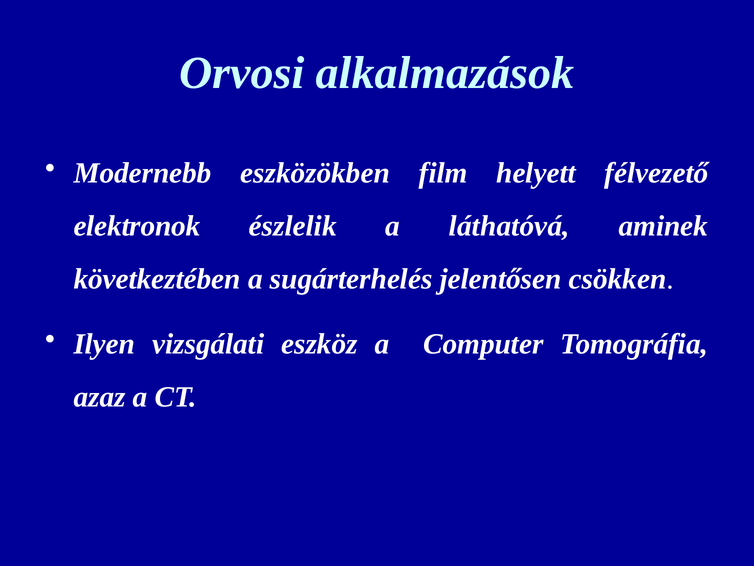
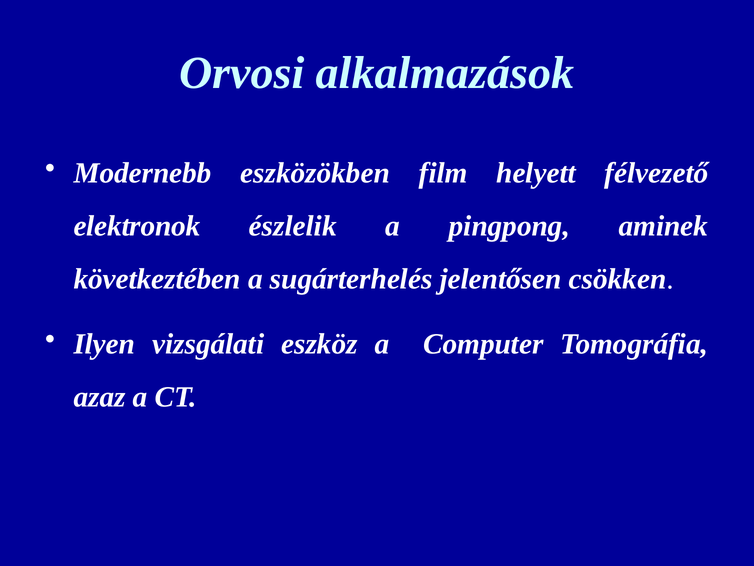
láthatóvá: láthatóvá -> pingpong
